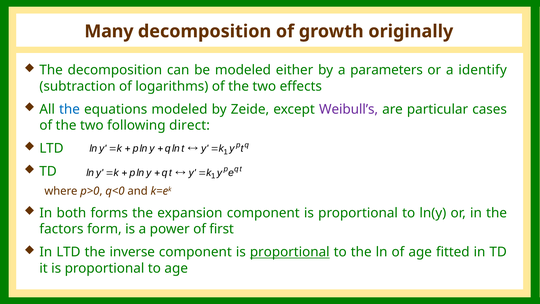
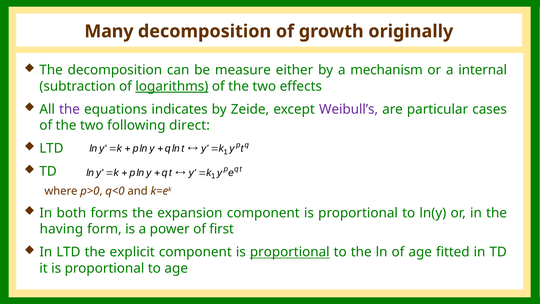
be modeled: modeled -> measure
parameters: parameters -> mechanism
identify: identify -> internal
logarithms underline: none -> present
the at (70, 109) colour: blue -> purple
equations modeled: modeled -> indicates
factors: factors -> having
inverse: inverse -> explicit
